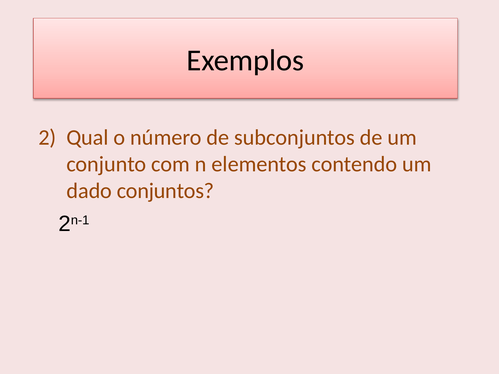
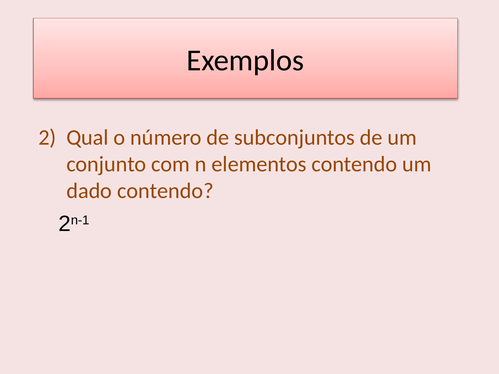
dado conjuntos: conjuntos -> contendo
